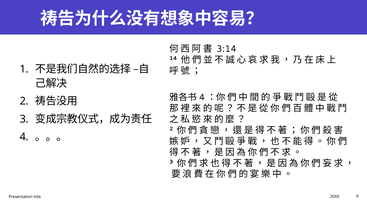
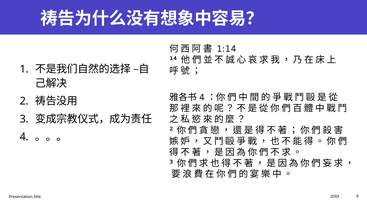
3:14: 3:14 -> 1:14
